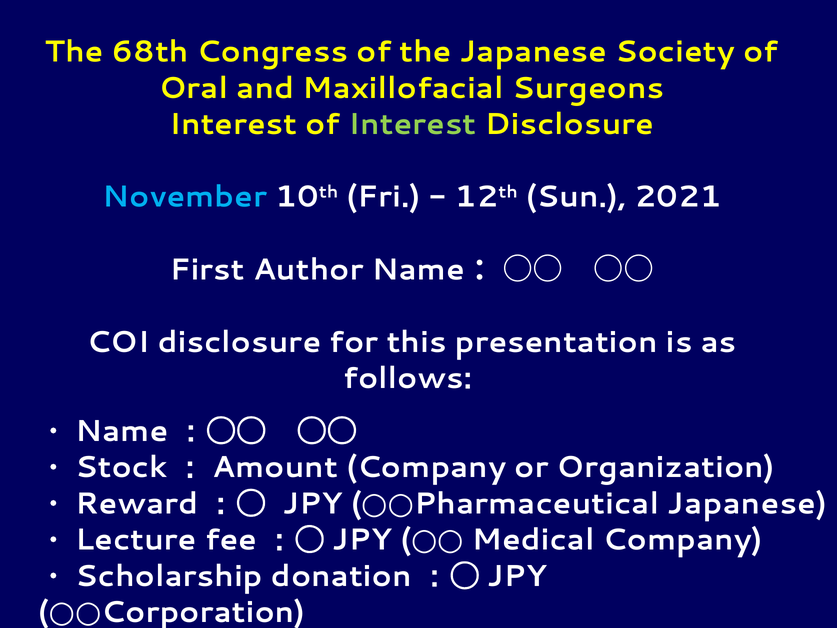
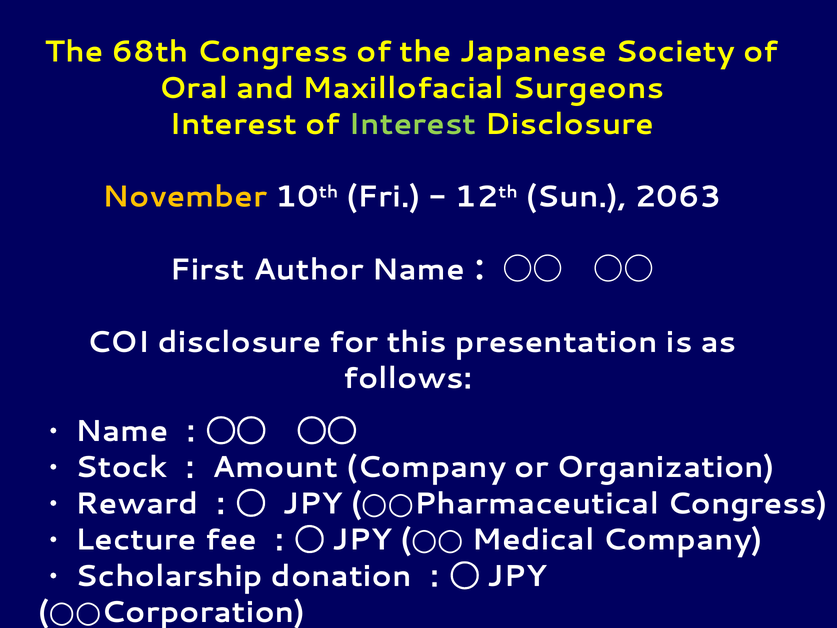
November colour: light blue -> yellow
2021: 2021 -> 2063
Japanese at (747, 503): Japanese -> Congress
